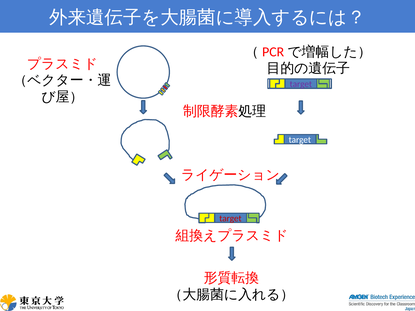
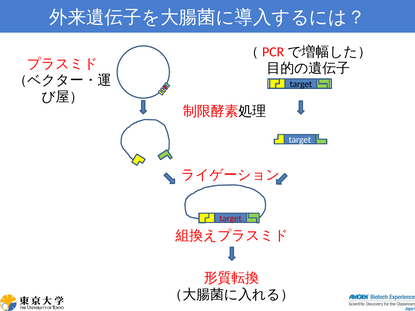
target at (301, 84) colour: purple -> black
